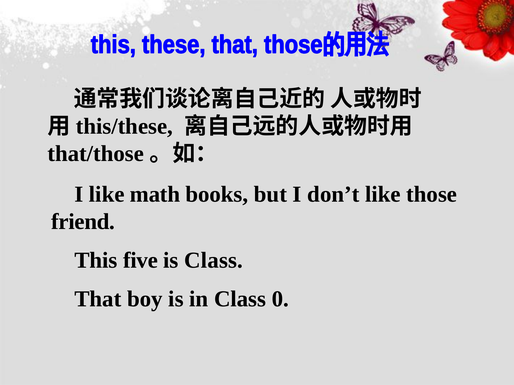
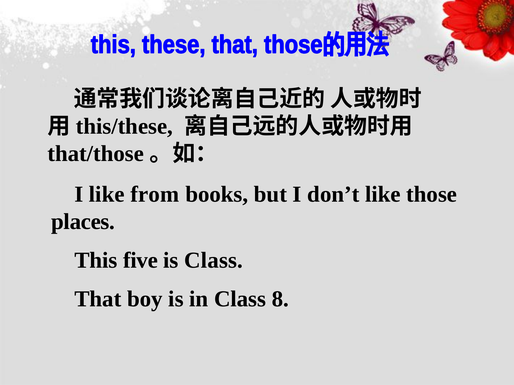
math: math -> from
friend: friend -> places
0: 0 -> 8
